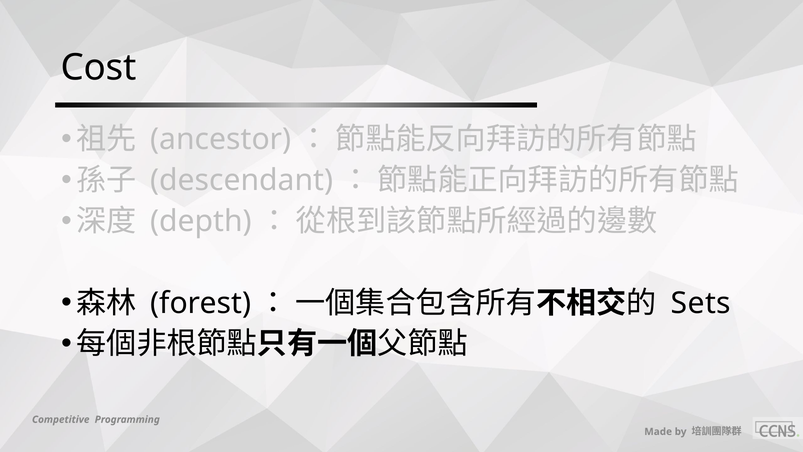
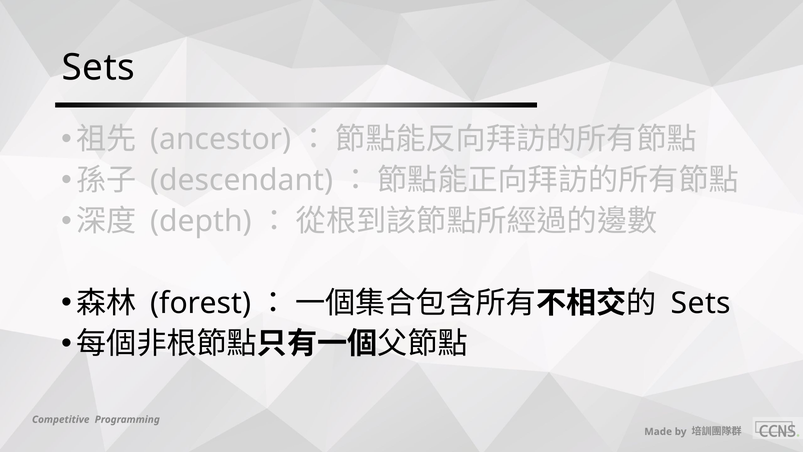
Cost at (99, 67): Cost -> Sets
